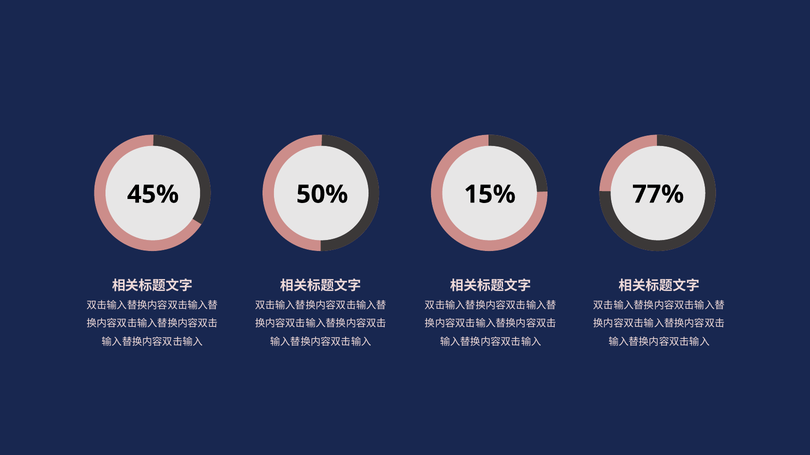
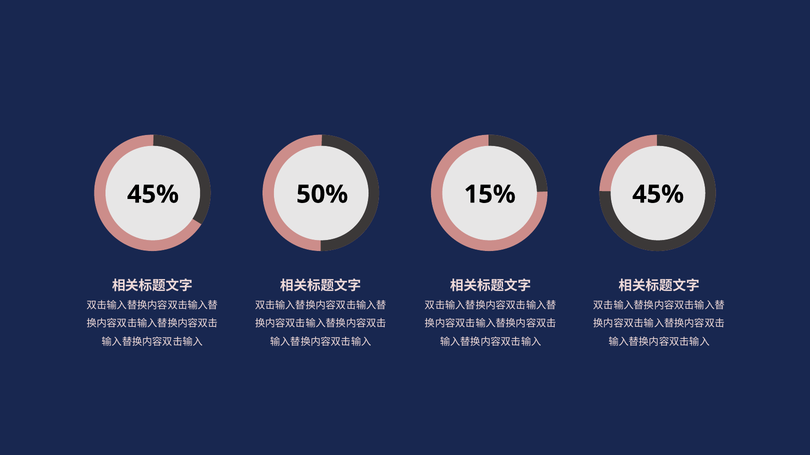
15% 77%: 77% -> 45%
